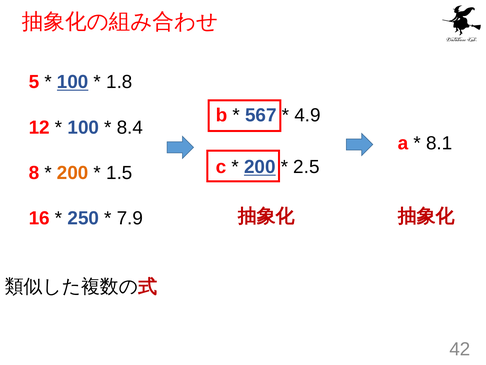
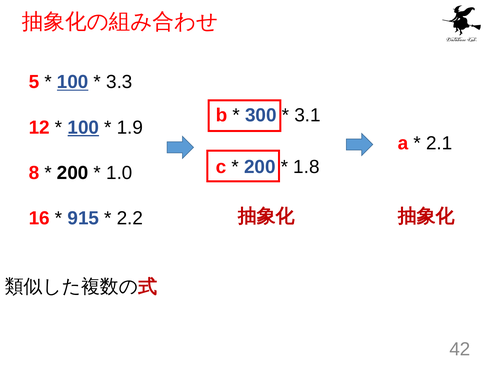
1.8: 1.8 -> 3.3
567: 567 -> 300
4.9: 4.9 -> 3.1
100 at (83, 127) underline: none -> present
8.4: 8.4 -> 1.9
8.1: 8.1 -> 2.1
200 at (260, 167) underline: present -> none
2.5: 2.5 -> 1.8
200 at (73, 173) colour: orange -> black
1.5: 1.5 -> 1.0
250: 250 -> 915
7.9: 7.9 -> 2.2
